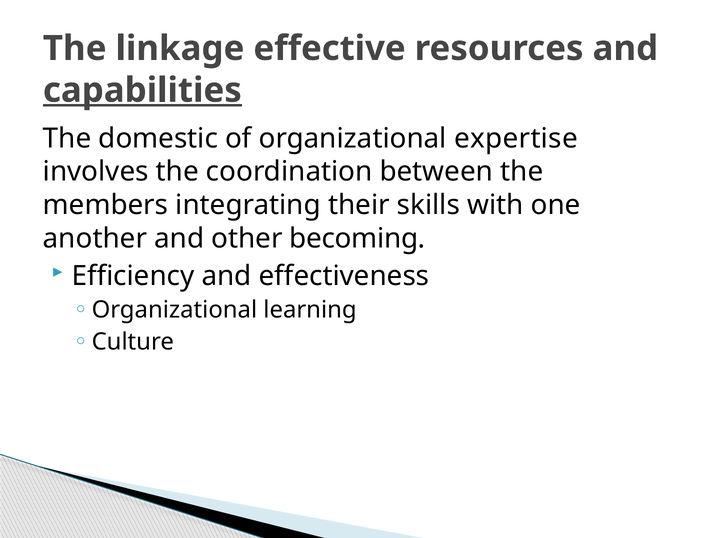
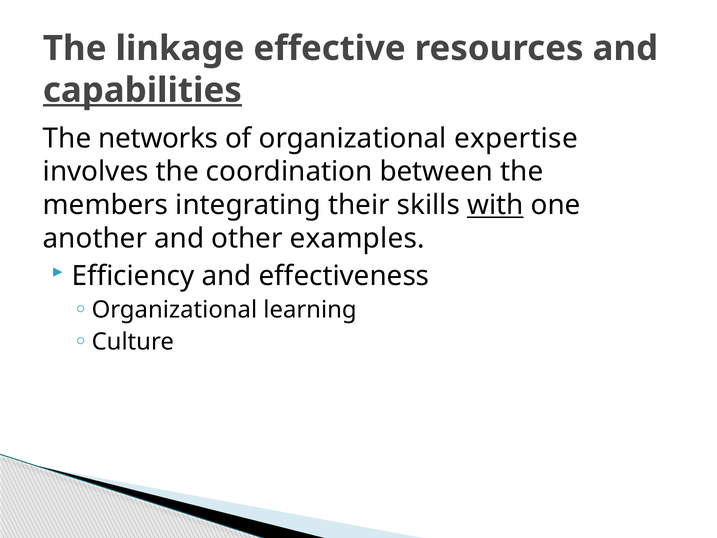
domestic: domestic -> networks
with underline: none -> present
becoming: becoming -> examples
